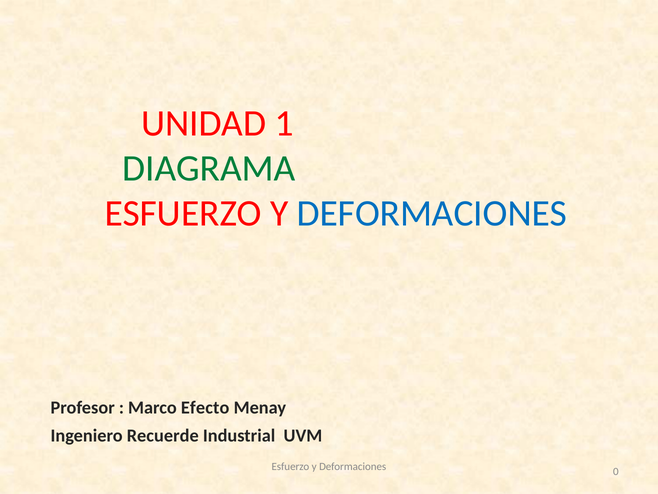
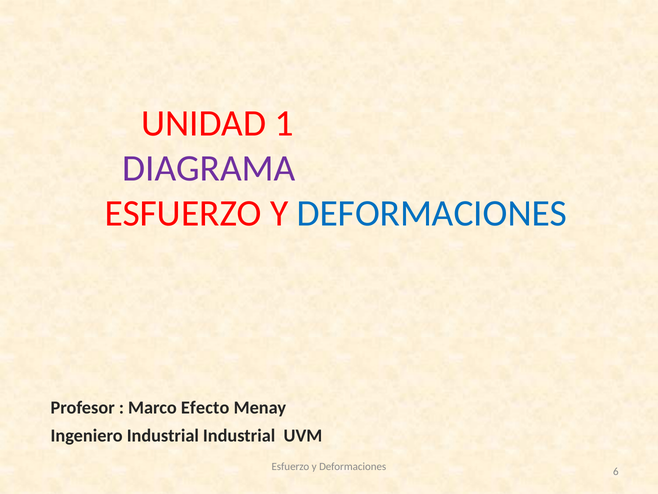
DIAGRAMA colour: green -> purple
Ingeniero Recuerde: Recuerde -> Industrial
0: 0 -> 6
